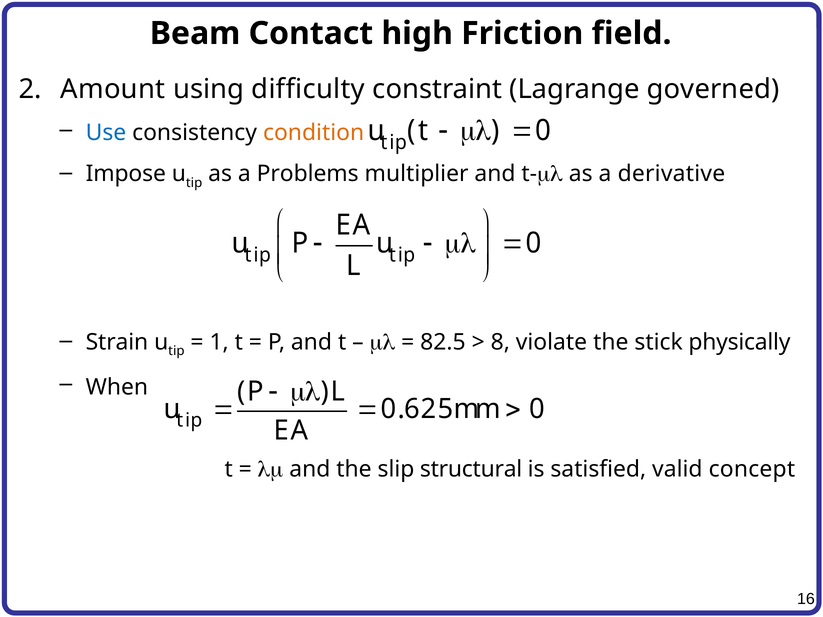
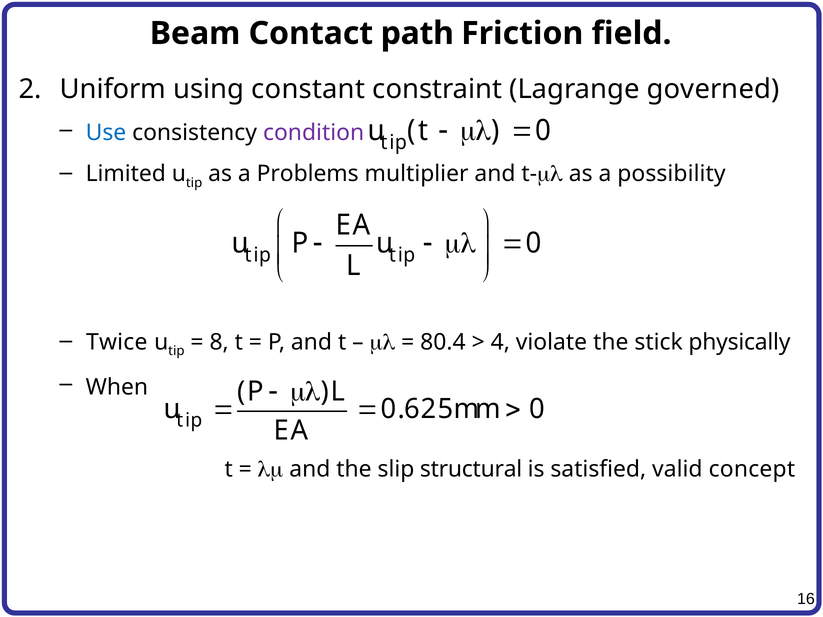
high: high -> path
Amount: Amount -> Uniform
difficulty: difficulty -> constant
condition colour: orange -> purple
Impose: Impose -> Limited
derivative: derivative -> possibility
Strain: Strain -> Twice
1: 1 -> 8
82.5: 82.5 -> 80.4
8: 8 -> 4
